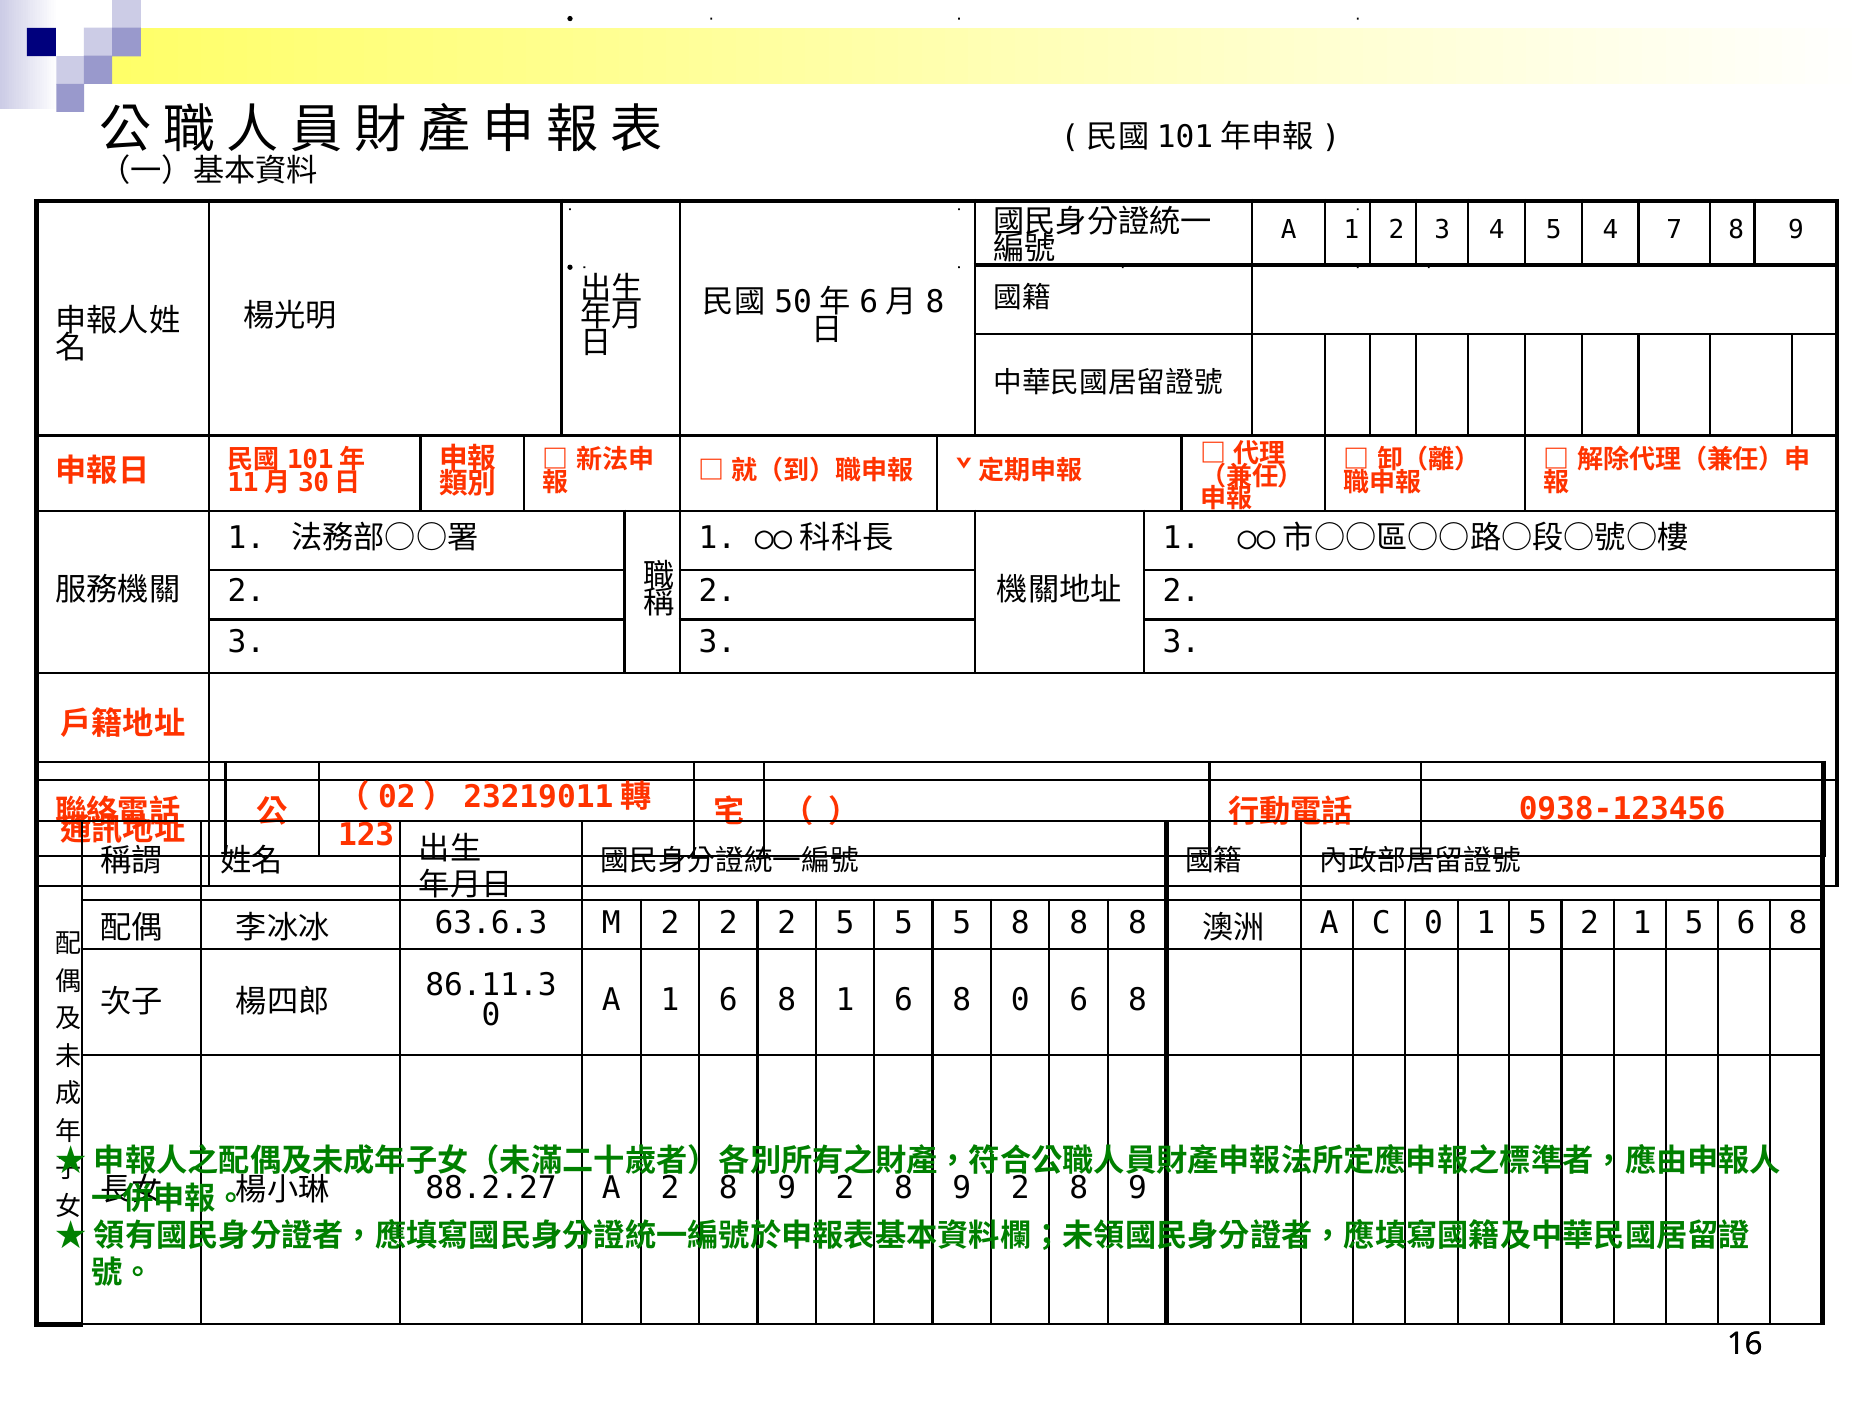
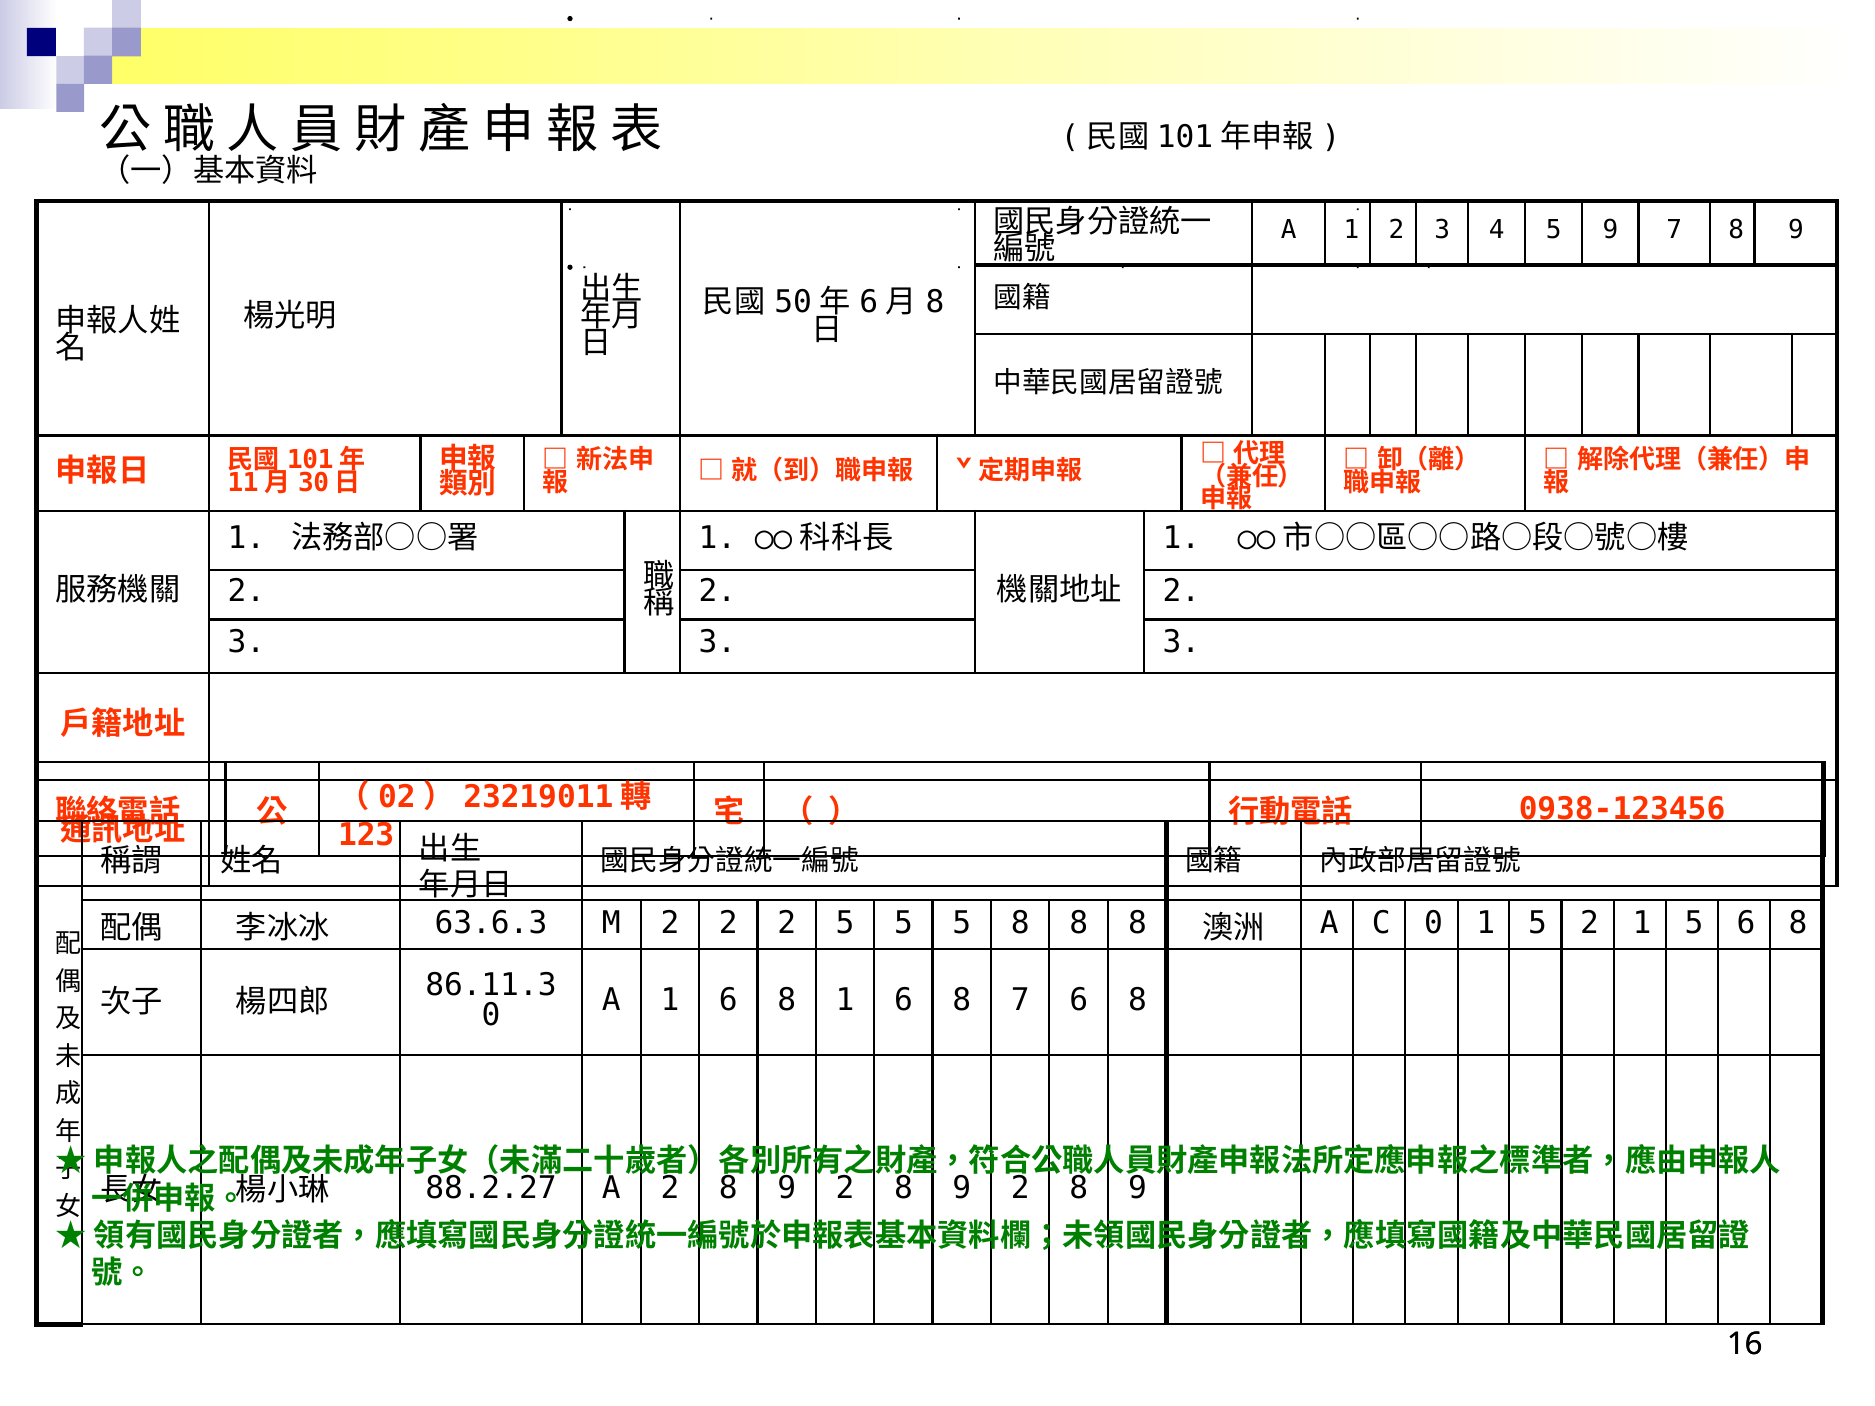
5 4: 4 -> 9
8 0: 0 -> 7
